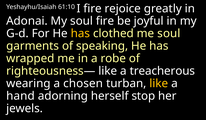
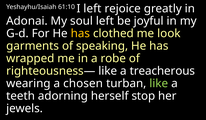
I fire: fire -> left
soul fire: fire -> left
me soul: soul -> look
like at (159, 84) colour: yellow -> light green
hand: hand -> teeth
